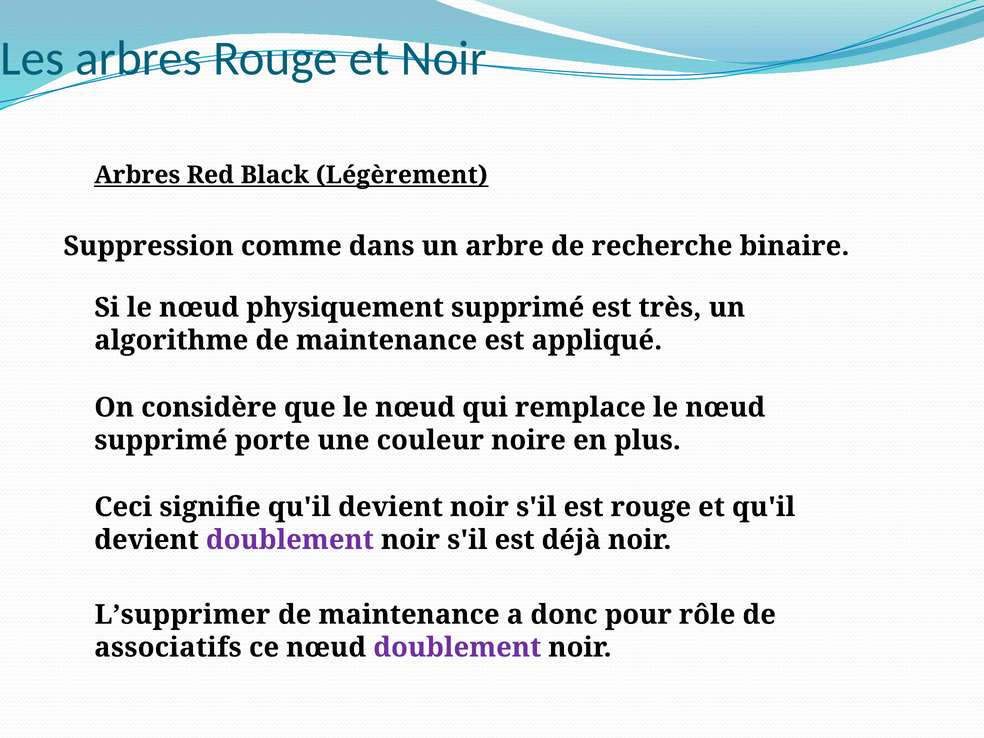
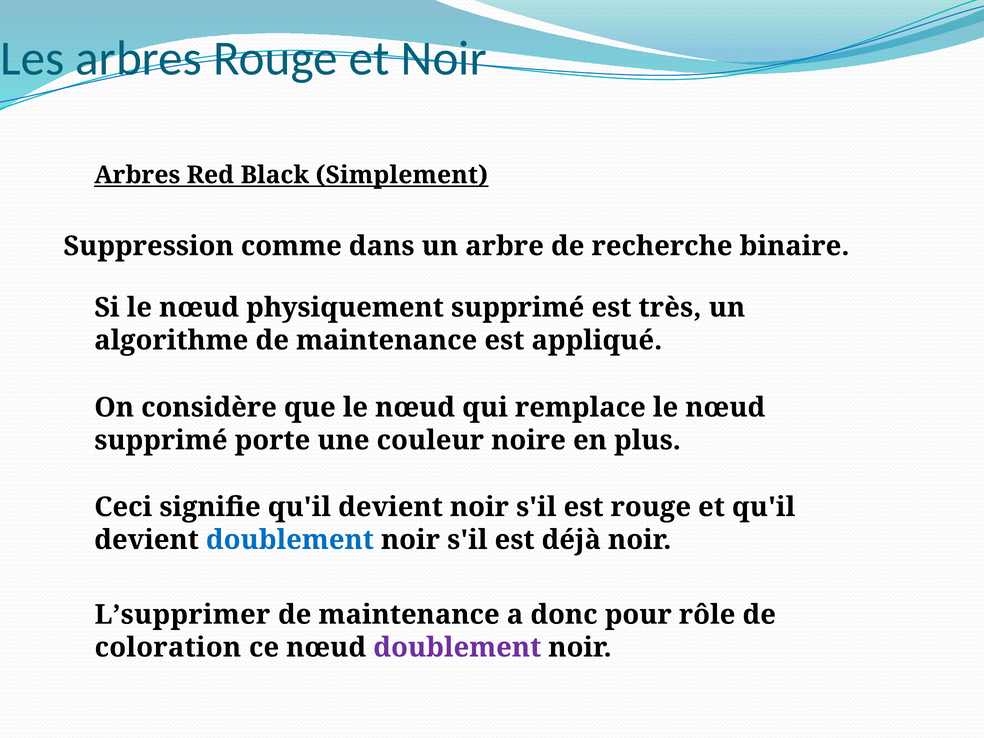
Légèrement: Légèrement -> Simplement
doublement at (290, 540) colour: purple -> blue
associatifs: associatifs -> coloration
